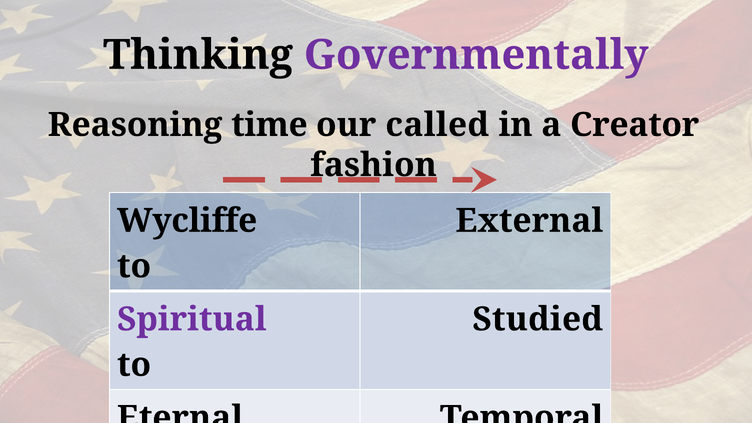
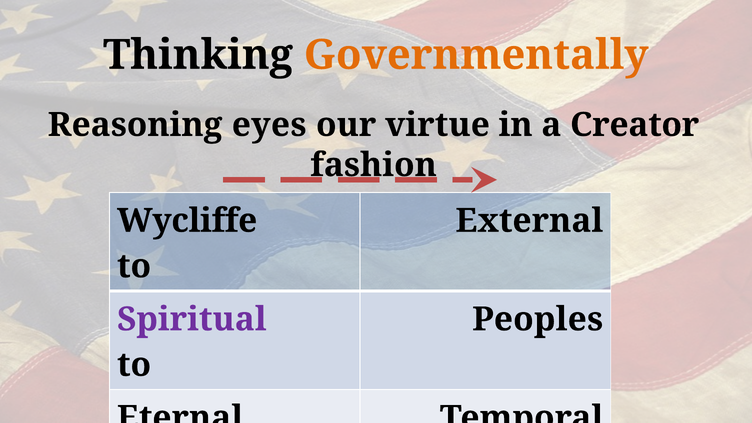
Governmentally colour: purple -> orange
time: time -> eyes
called: called -> virtue
Studied: Studied -> Peoples
